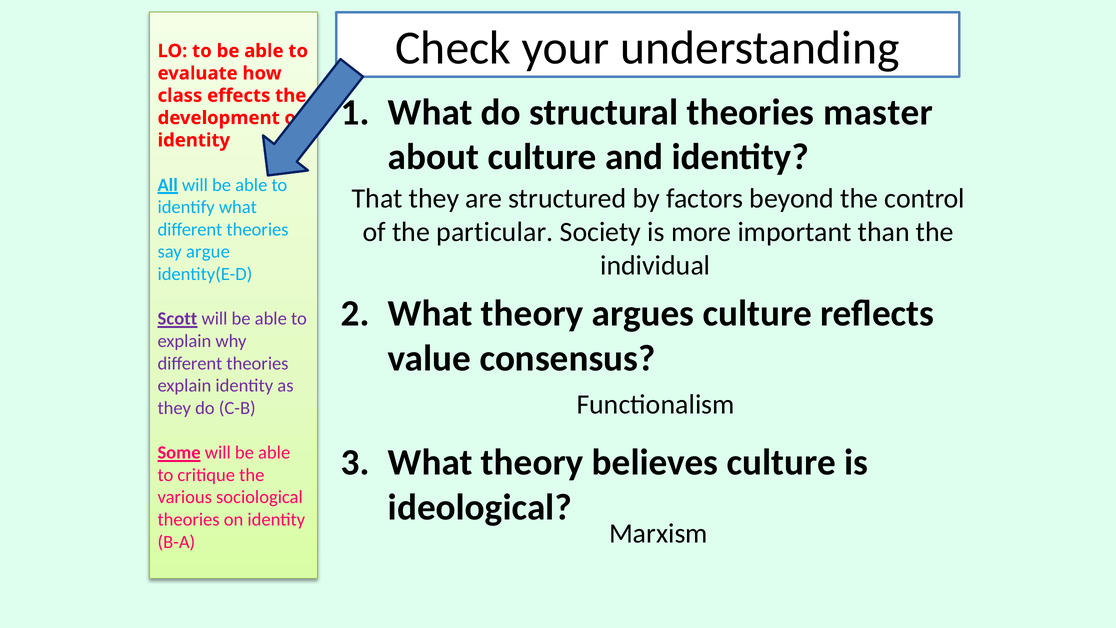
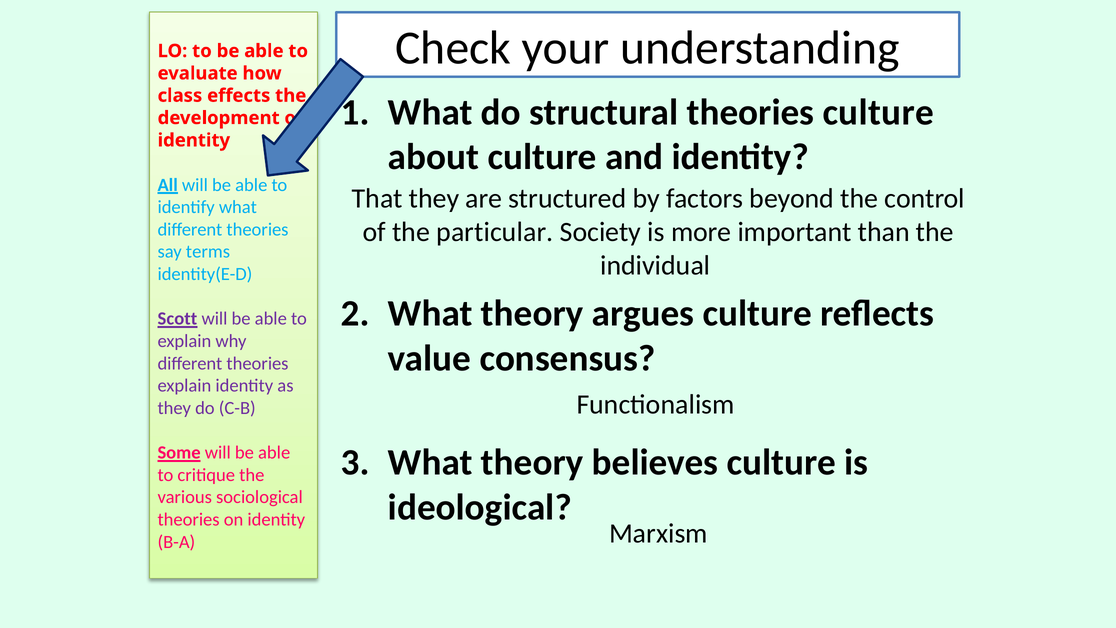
theories master: master -> culture
argue: argue -> terms
